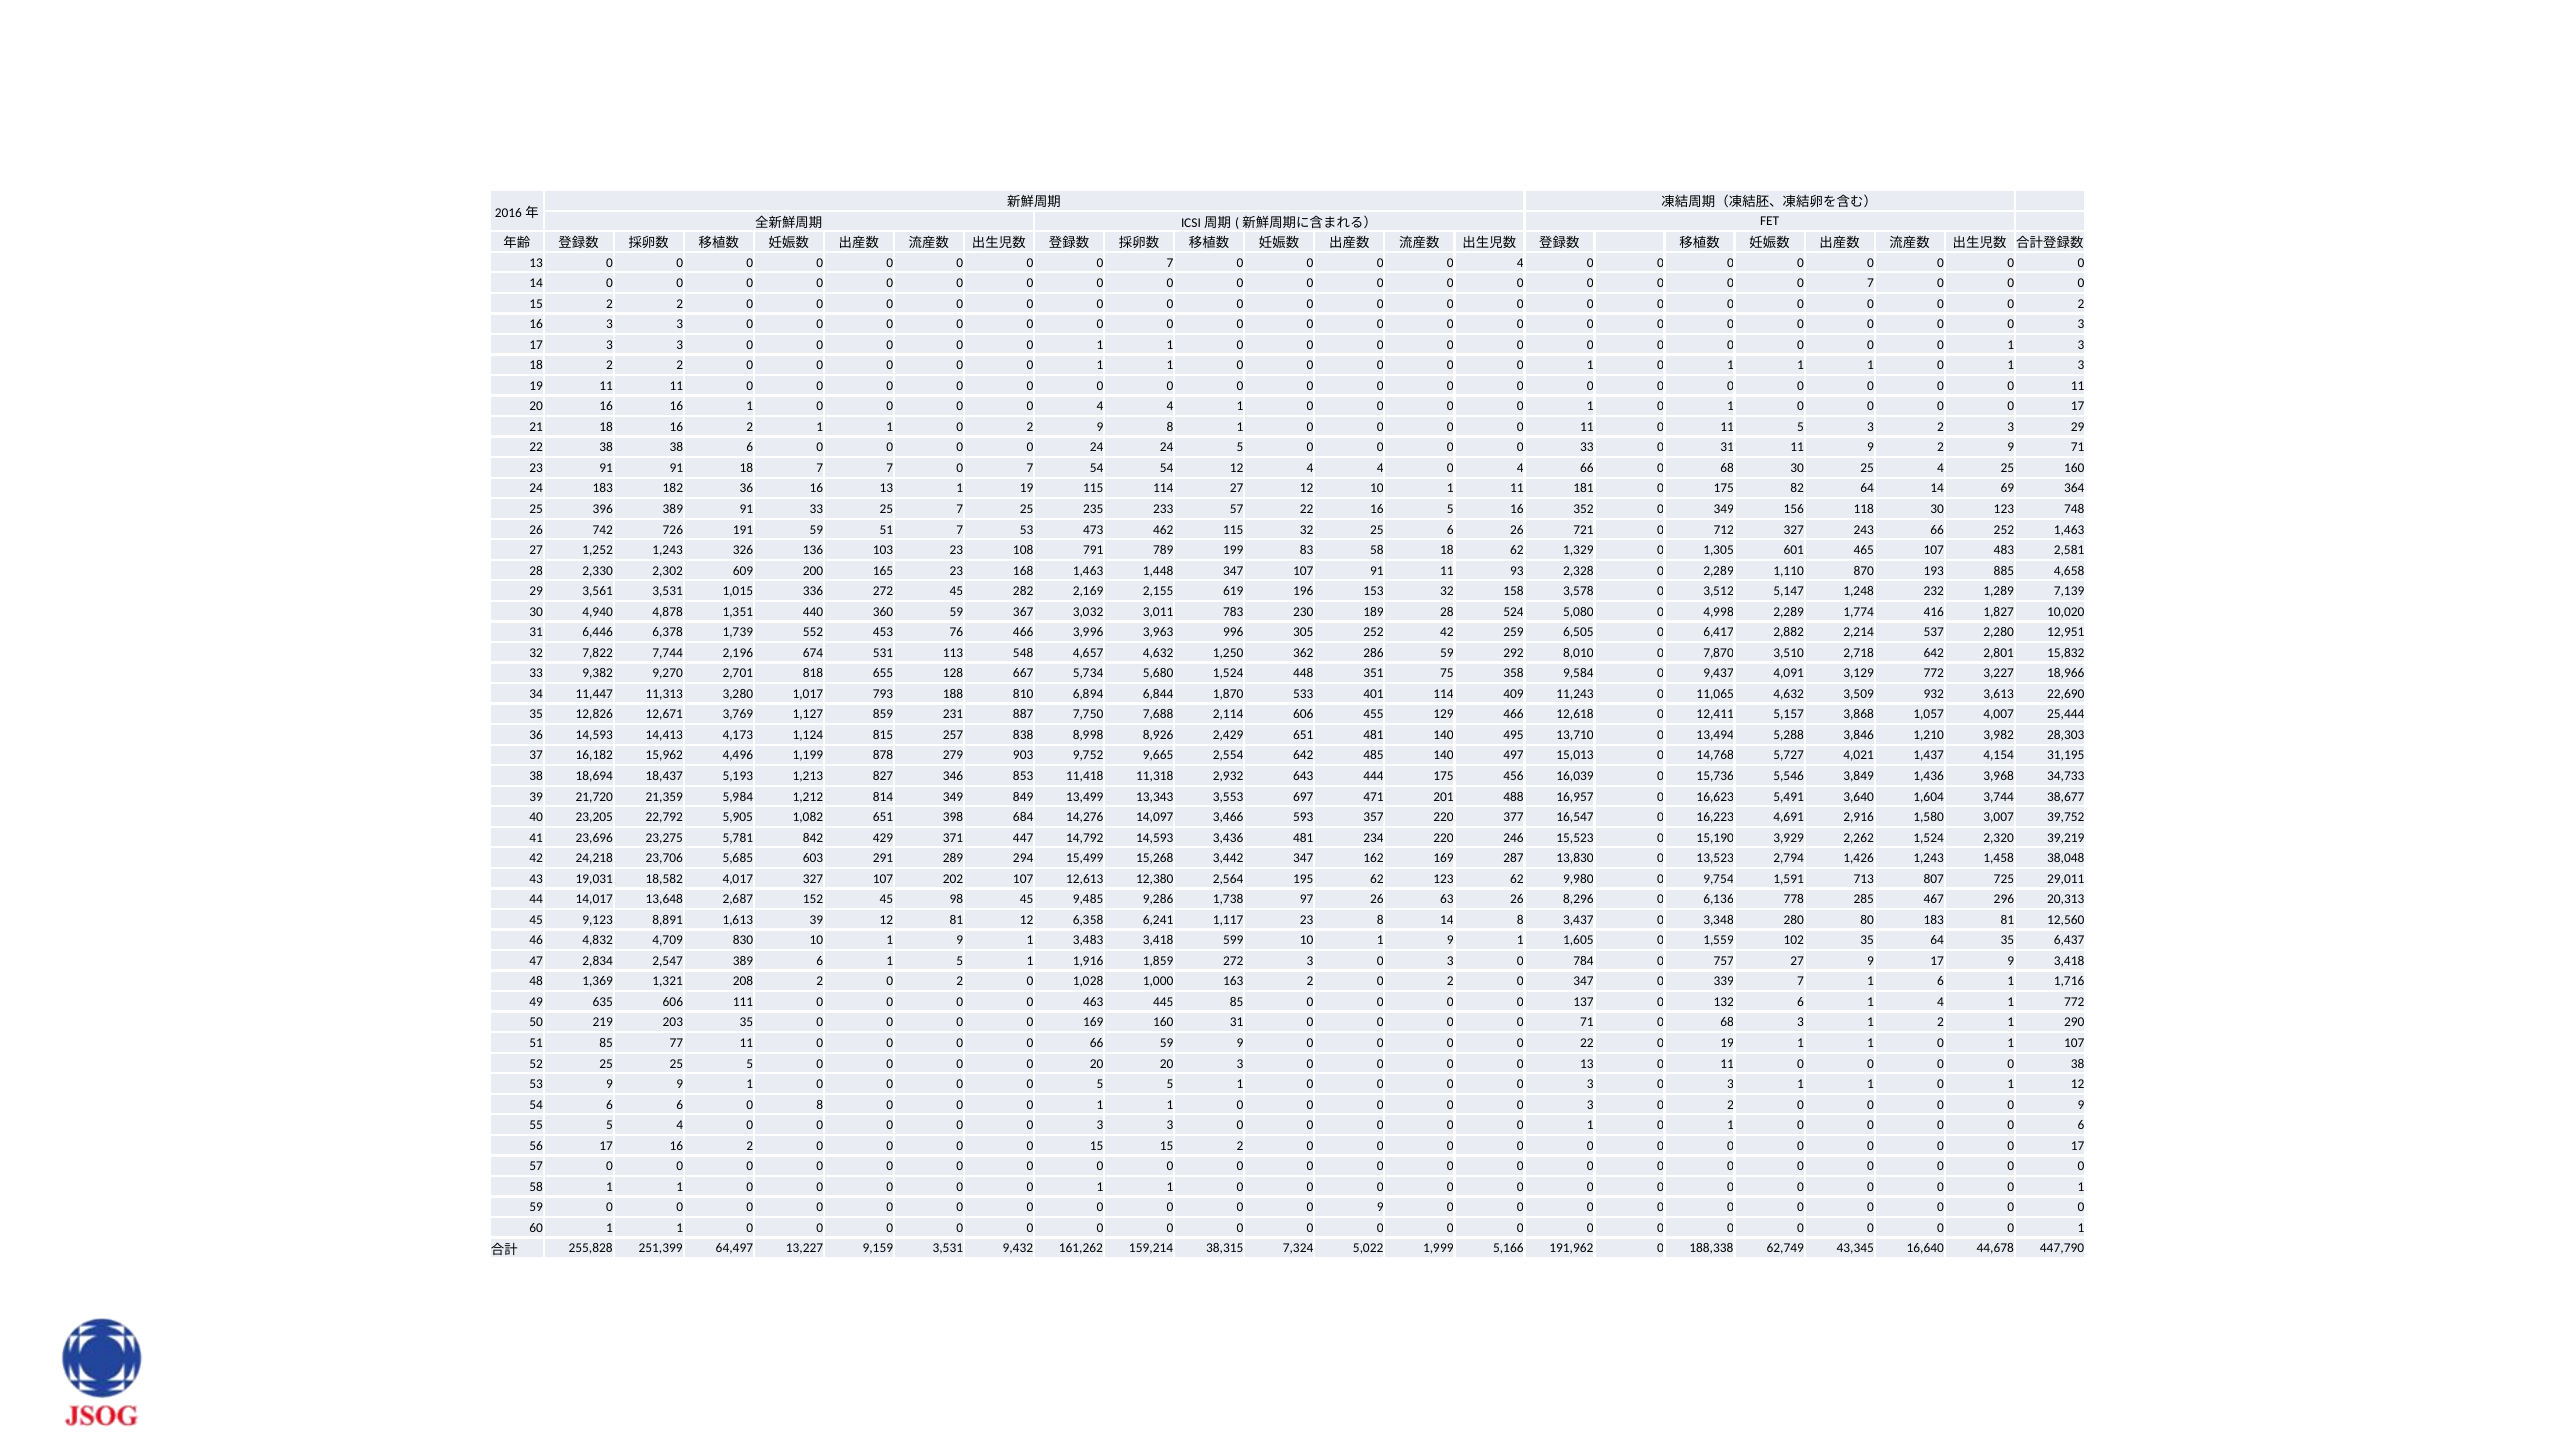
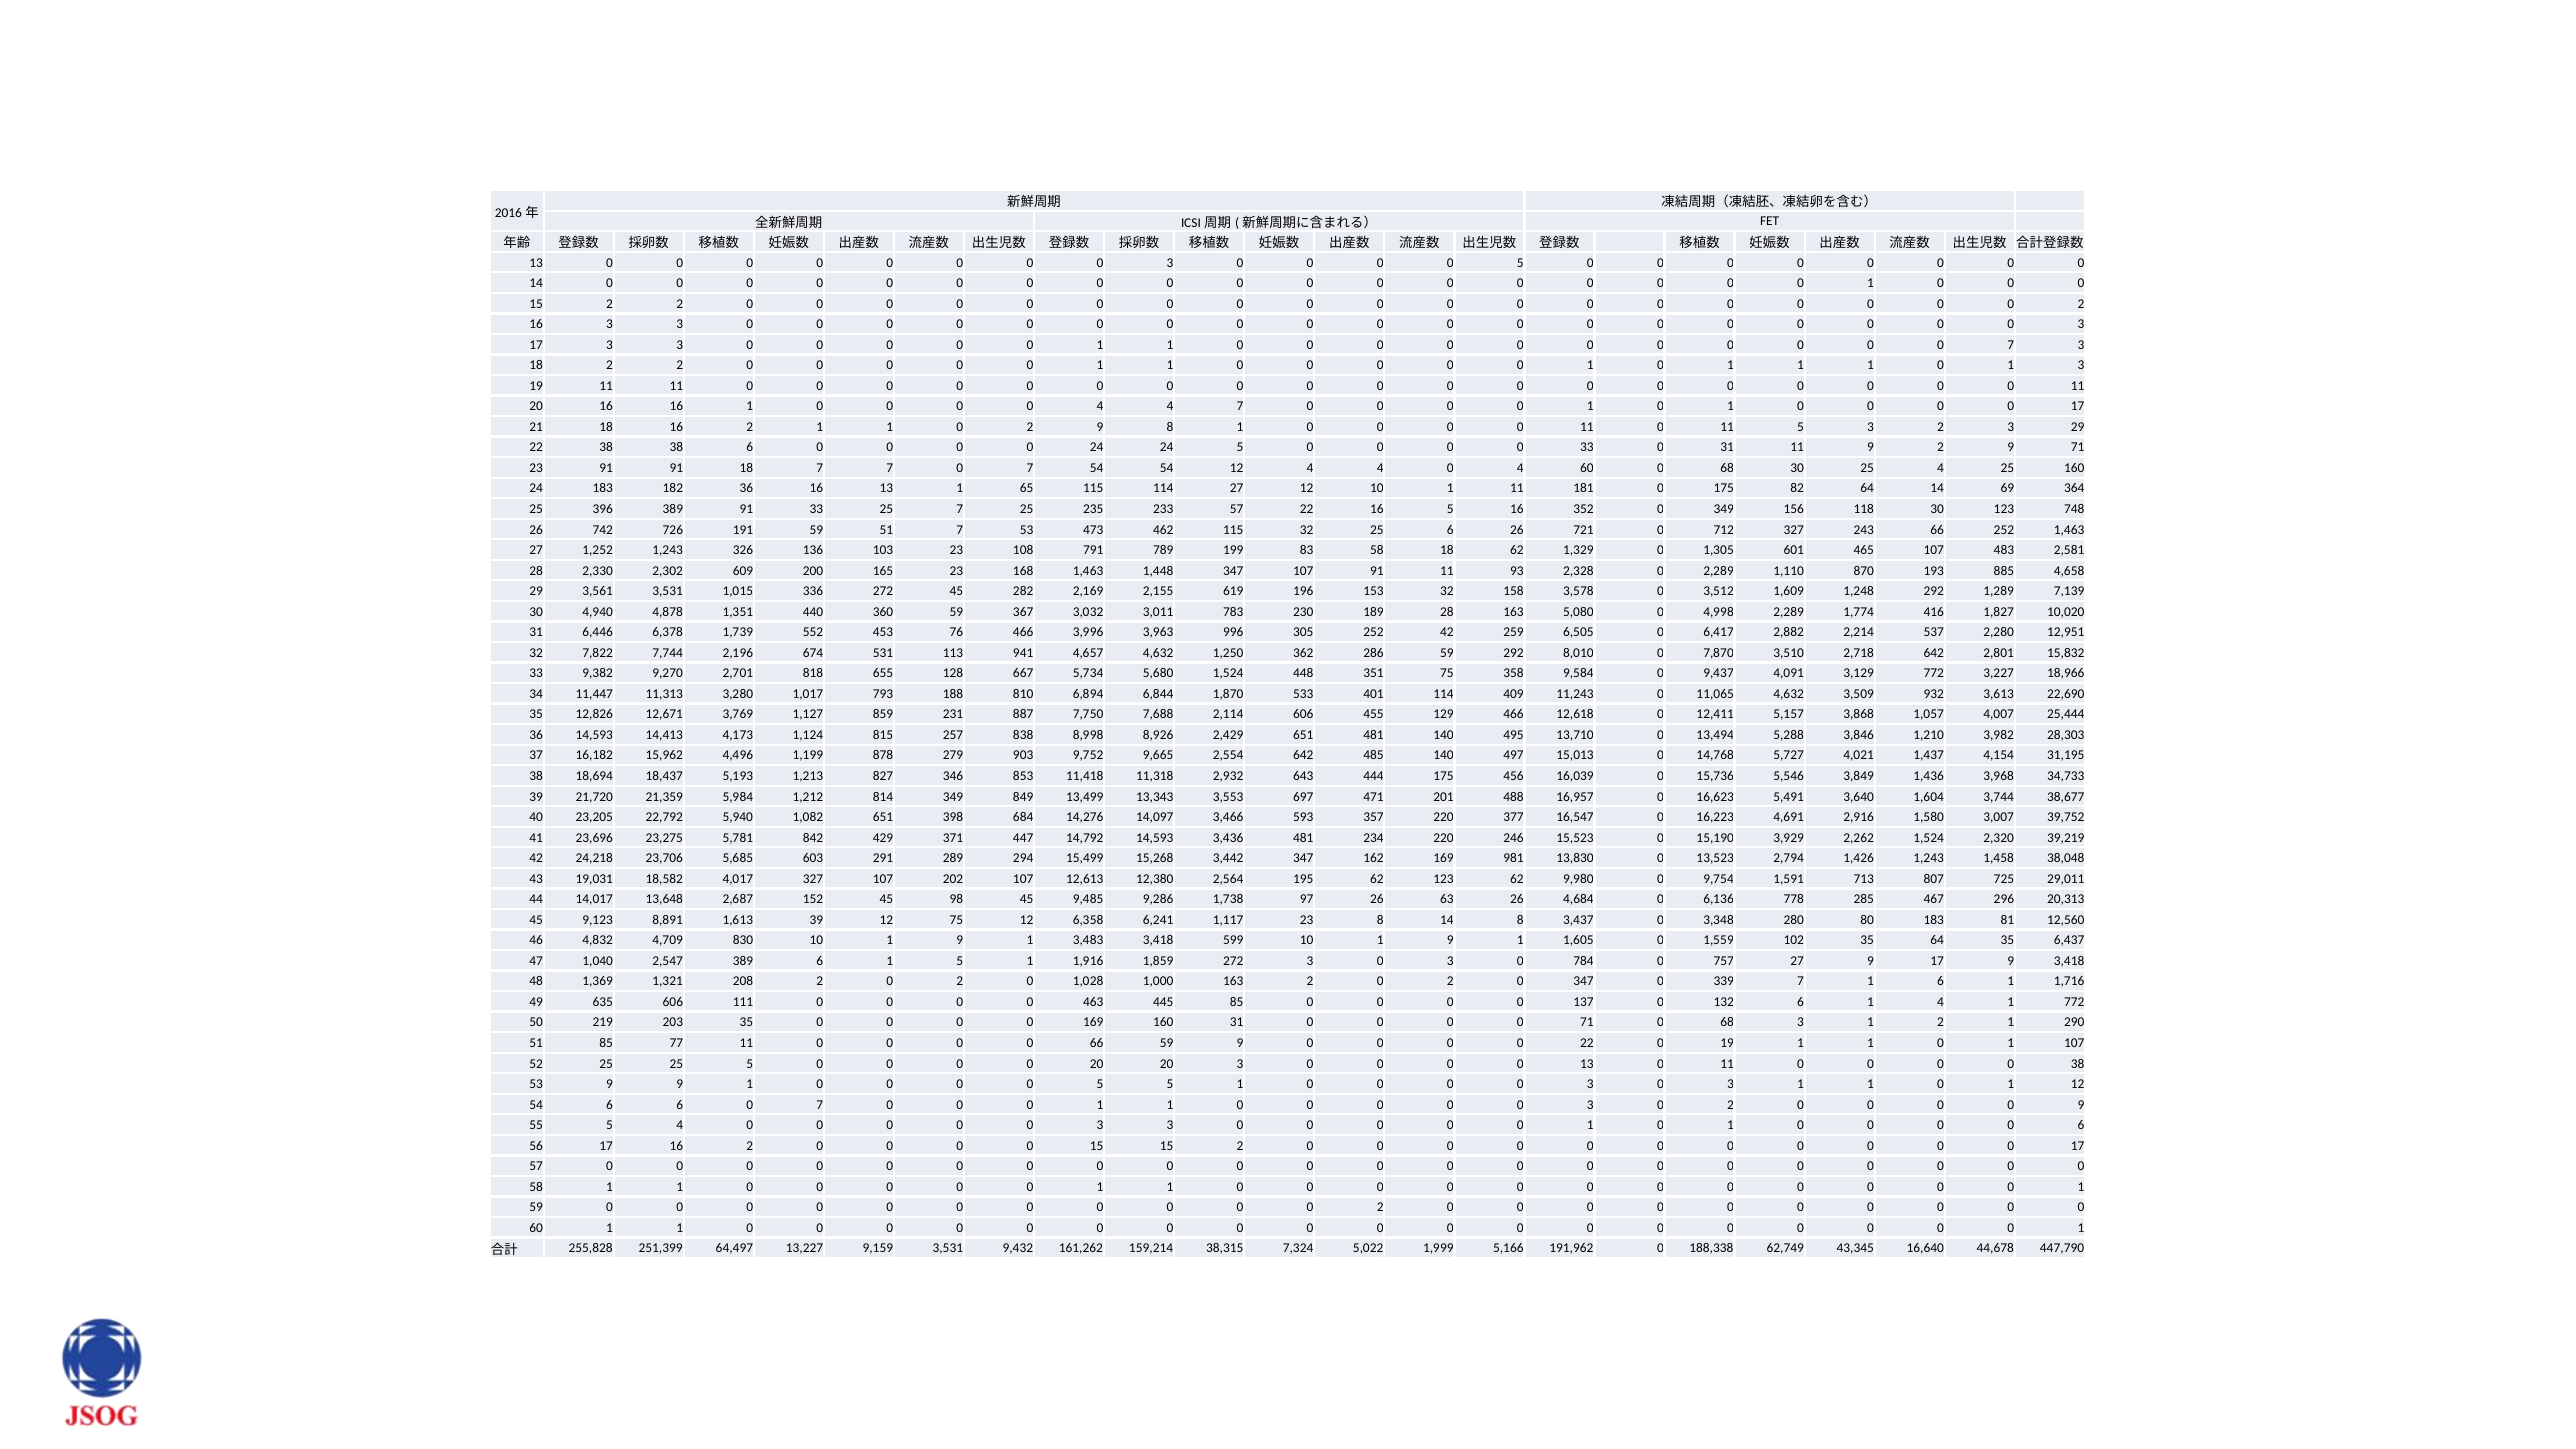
7 at (1170, 263): 7 -> 3
4 at (1520, 263): 4 -> 5
7 at (1871, 283): 7 -> 1
1 at (2011, 345): 1 -> 7
4 4 1: 1 -> 7
4 66: 66 -> 60
1 19: 19 -> 65
5,147: 5,147 -> 1,609
1,248 232: 232 -> 292
28 524: 524 -> 163
548: 548 -> 941
5,905: 5,905 -> 5,940
287: 287 -> 981
8,296: 8,296 -> 4,684
12 81: 81 -> 75
2,834: 2,834 -> 1,040
6 0 8: 8 -> 7
9 at (1380, 1207): 9 -> 2
